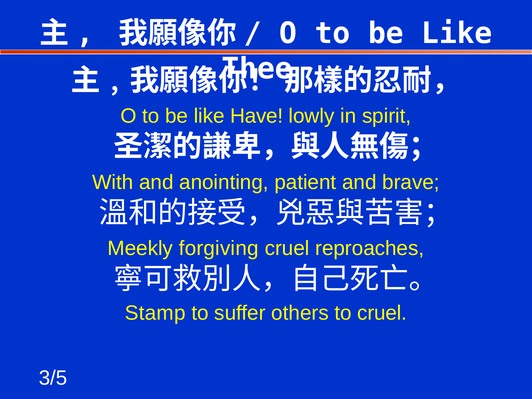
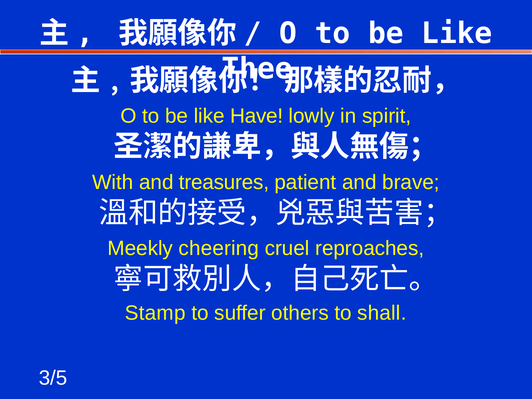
anointing: anointing -> treasures
forgiving: forgiving -> cheering
to cruel: cruel -> shall
